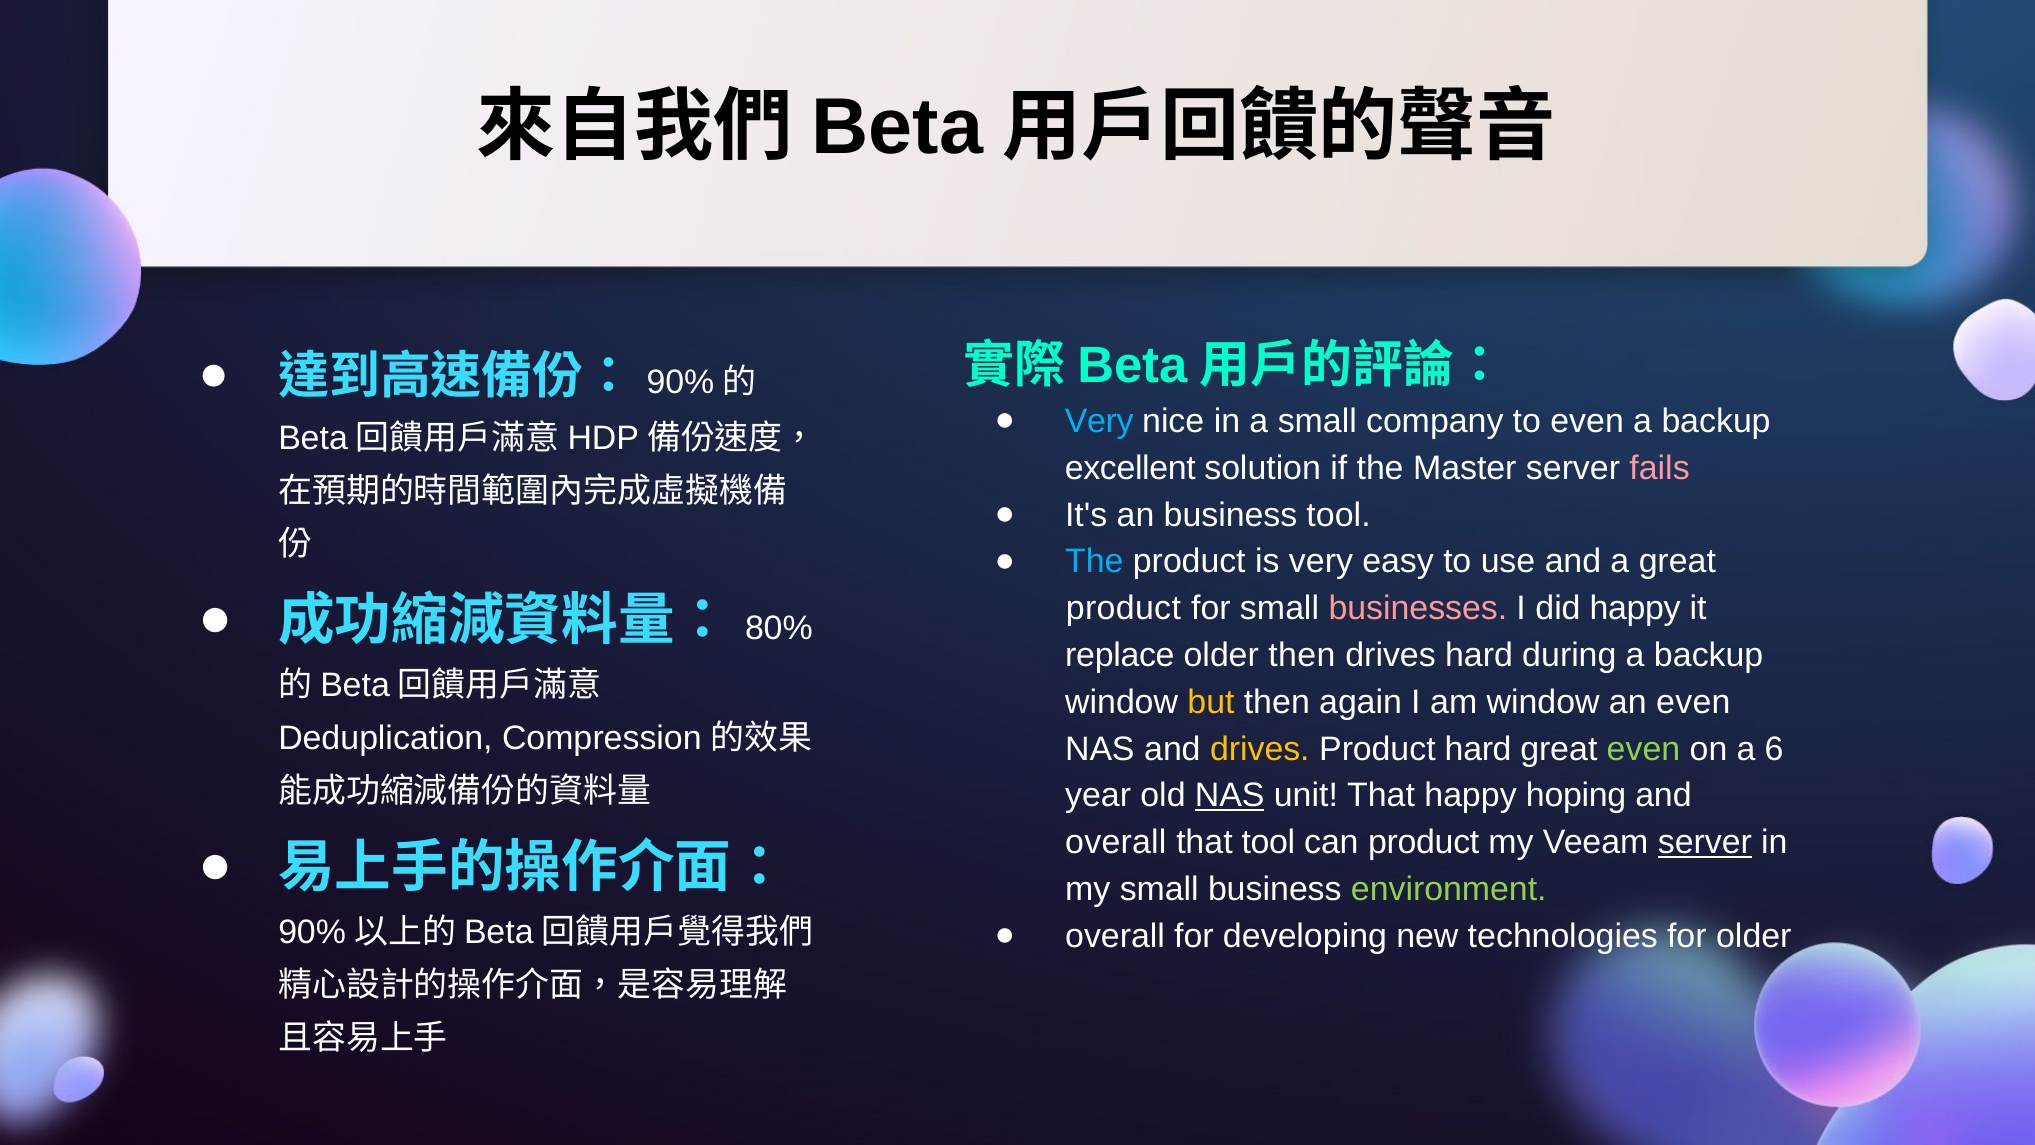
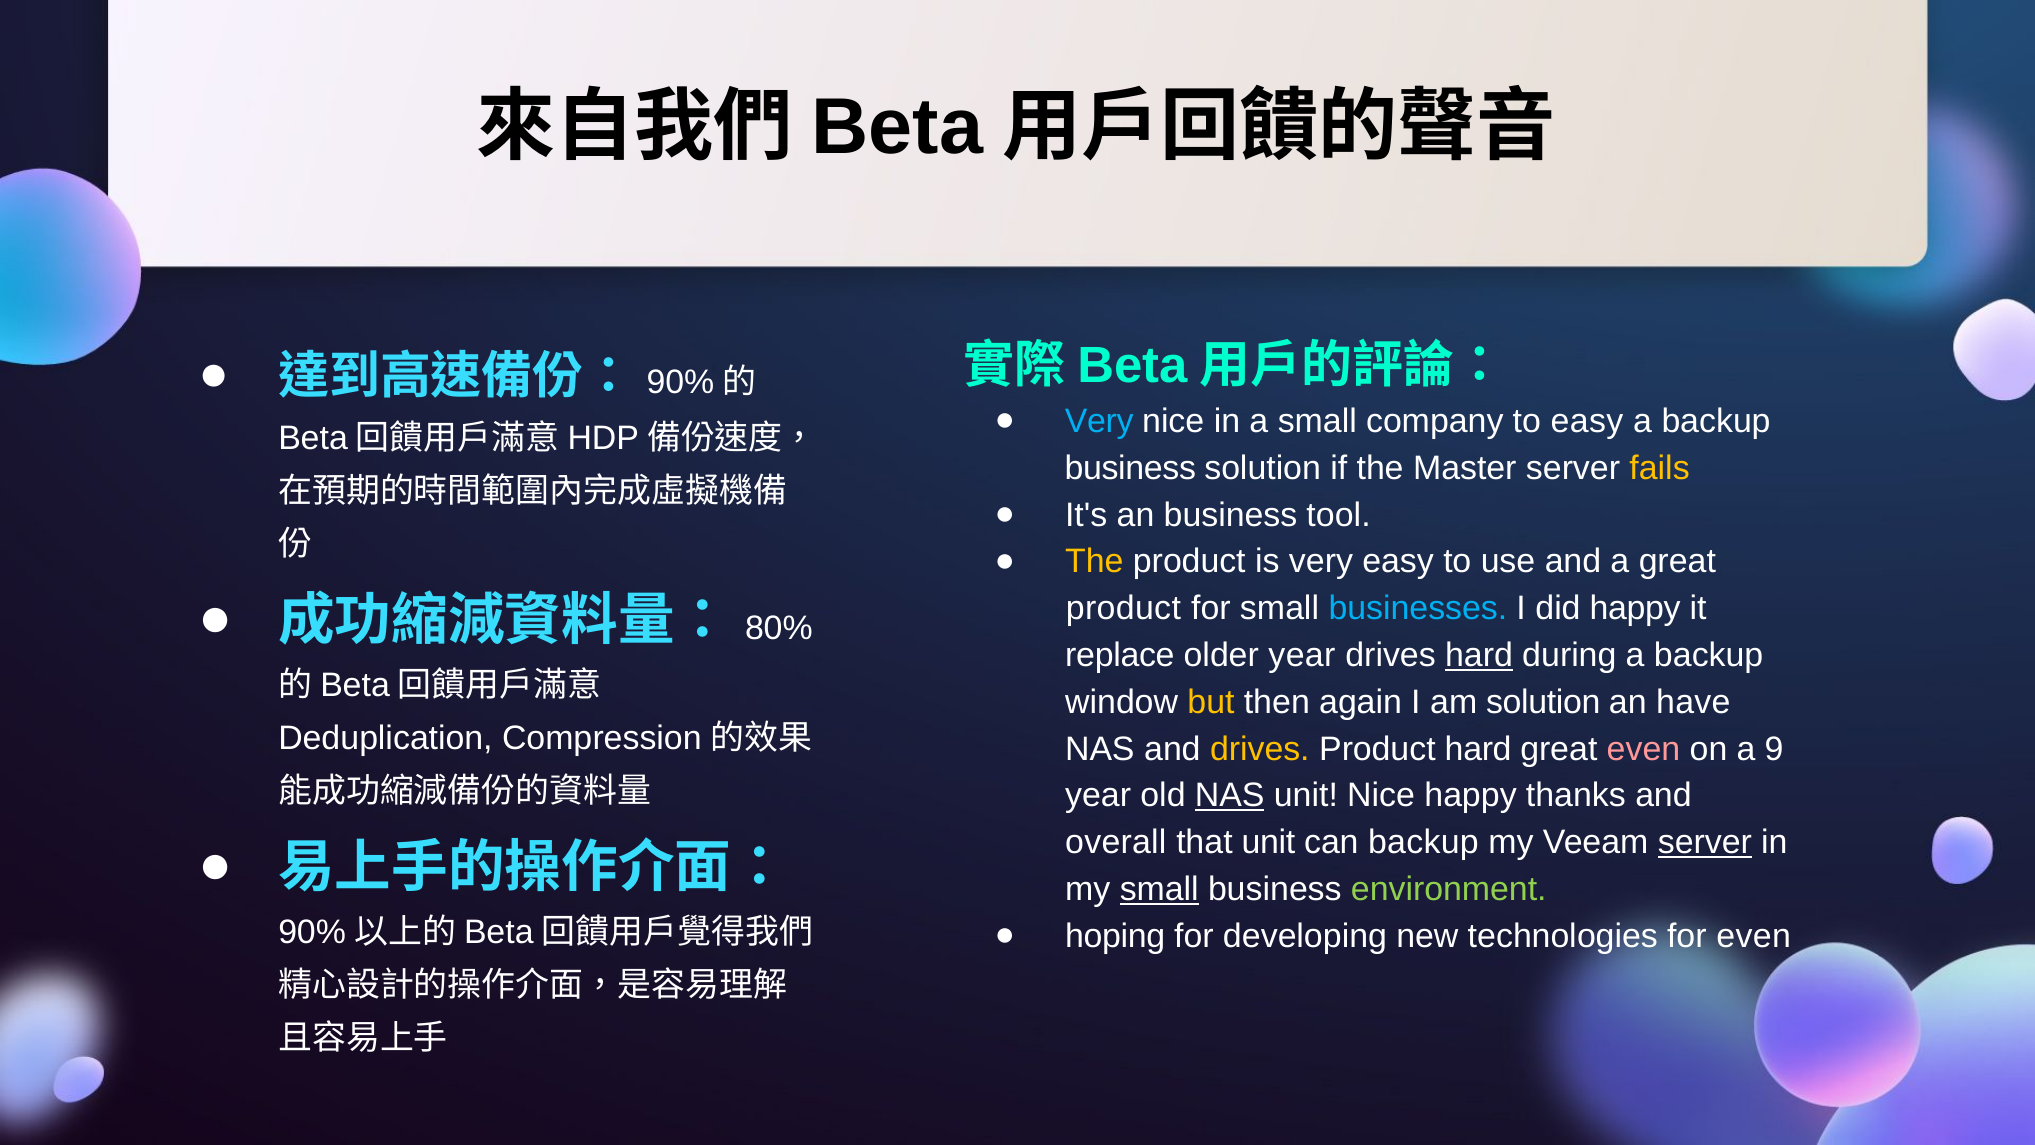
to even: even -> easy
excellent at (1130, 468): excellent -> business
fails colour: pink -> yellow
The at (1094, 562) colour: light blue -> yellow
businesses colour: pink -> light blue
older then: then -> year
hard at (1479, 655) underline: none -> present
am window: window -> solution
an even: even -> have
even at (1643, 749) colour: light green -> pink
6: 6 -> 9
unit That: That -> Nice
hoping: hoping -> thanks
that tool: tool -> unit
can product: product -> backup
small at (1159, 889) underline: none -> present
overall at (1115, 936): overall -> hoping
for older: older -> even
